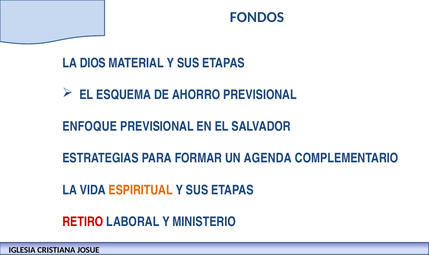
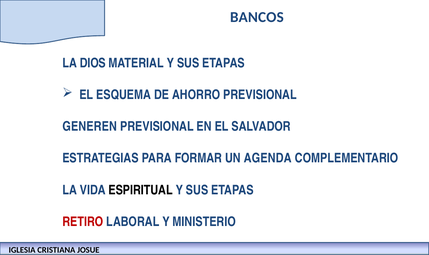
FONDOS: FONDOS -> BANCOS
ENFOQUE: ENFOQUE -> GENEREN
ESPIRITUAL colour: orange -> black
